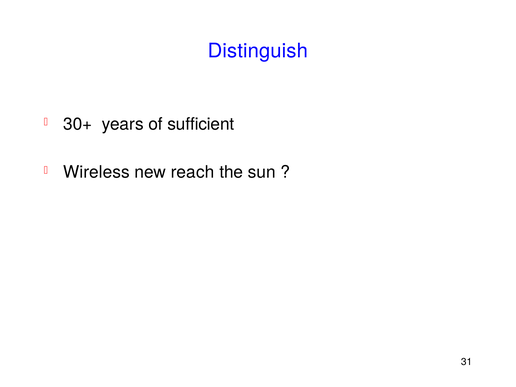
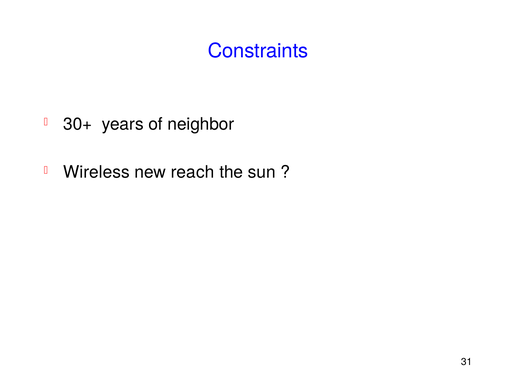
Distinguish: Distinguish -> Constraints
sufficient: sufficient -> neighbor
